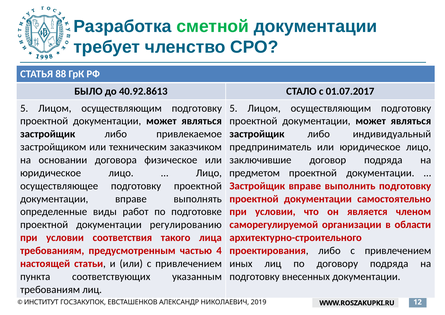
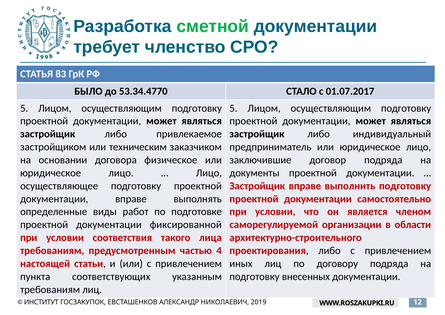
88: 88 -> 83
40.92.8613: 40.92.8613 -> 53.34.4770
предметом: предметом -> документы
регулированию: регулированию -> фиксированной
